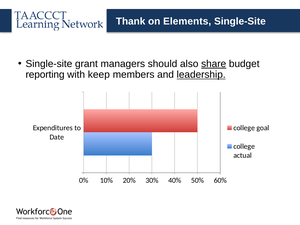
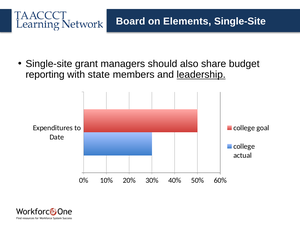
Thank: Thank -> Board
share underline: present -> none
keep: keep -> state
